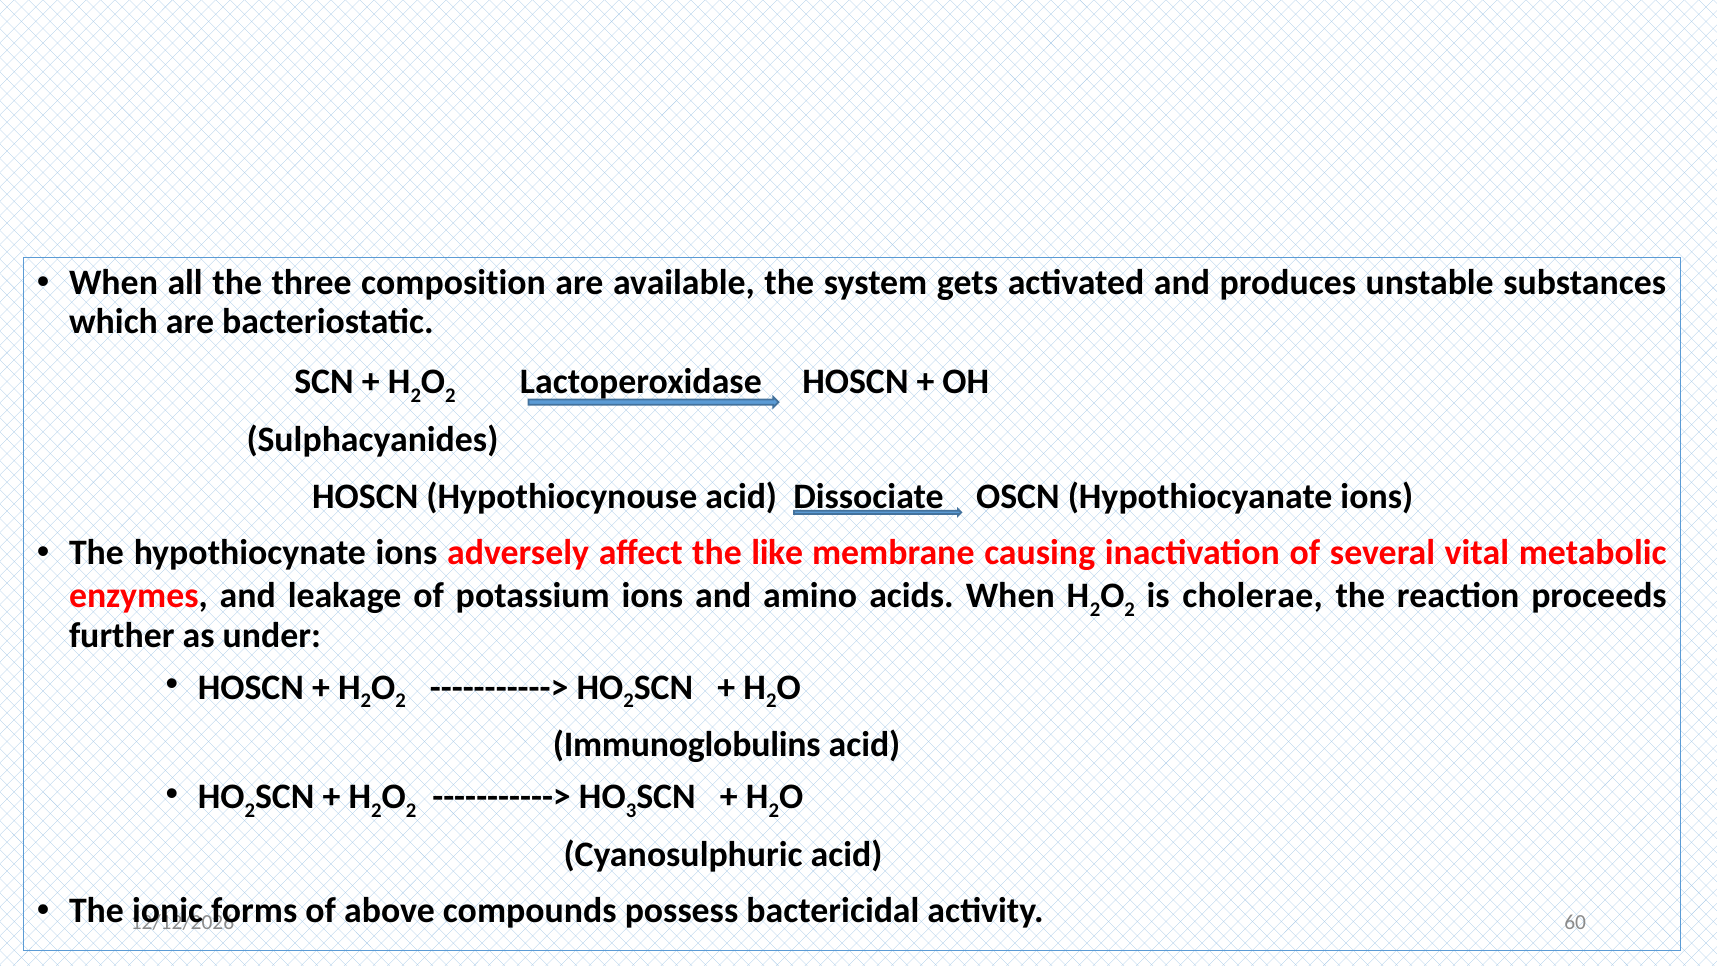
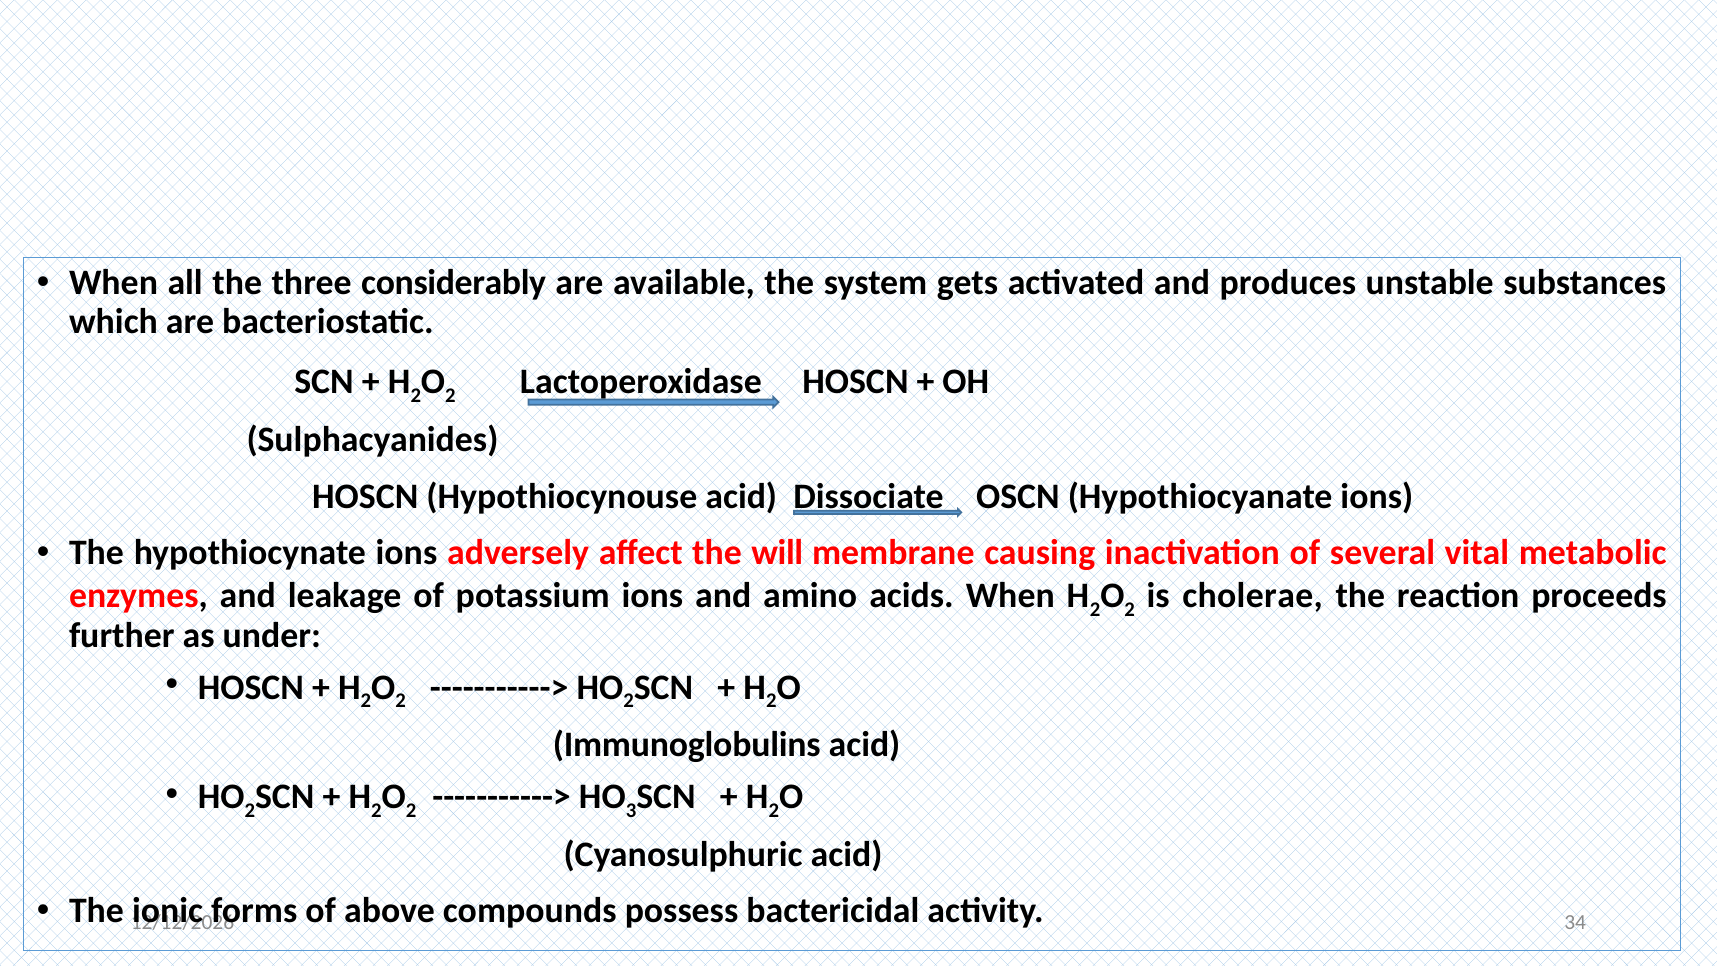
composition: composition -> considerably
like: like -> will
60: 60 -> 34
